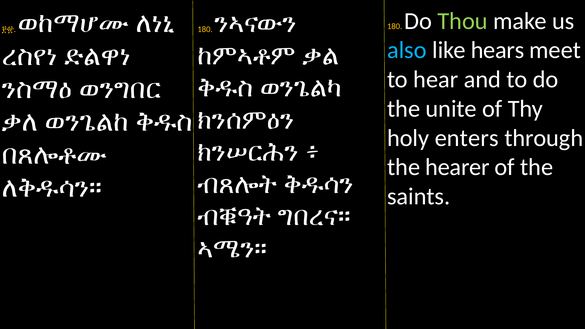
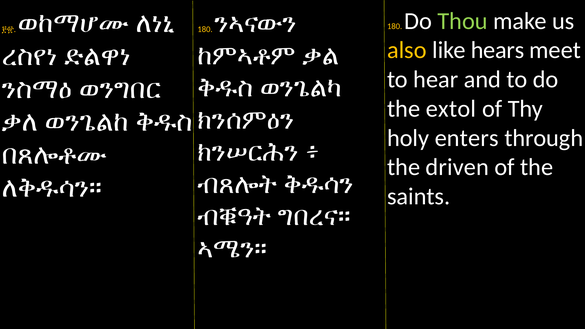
also colour: light blue -> yellow
unite: unite -> extol
hearer: hearer -> driven
